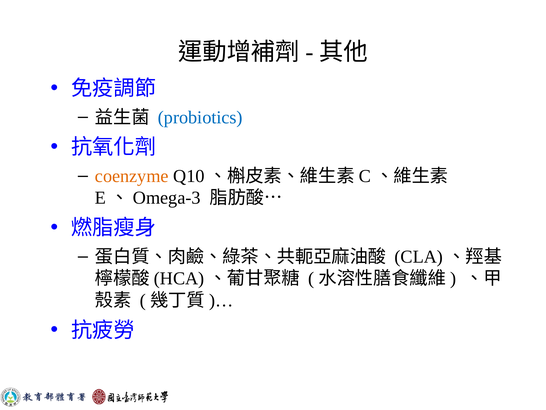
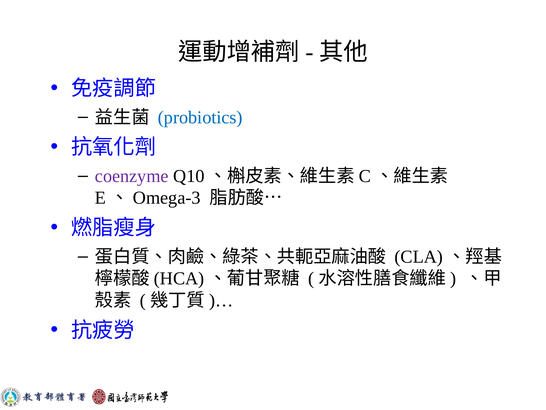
coenzyme colour: orange -> purple
